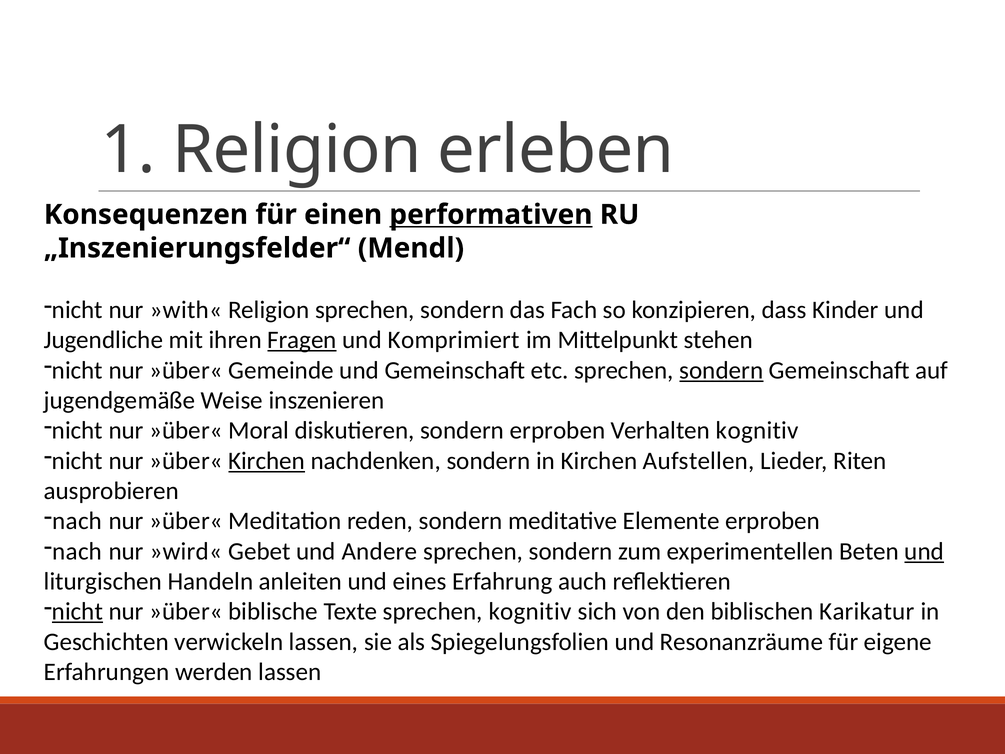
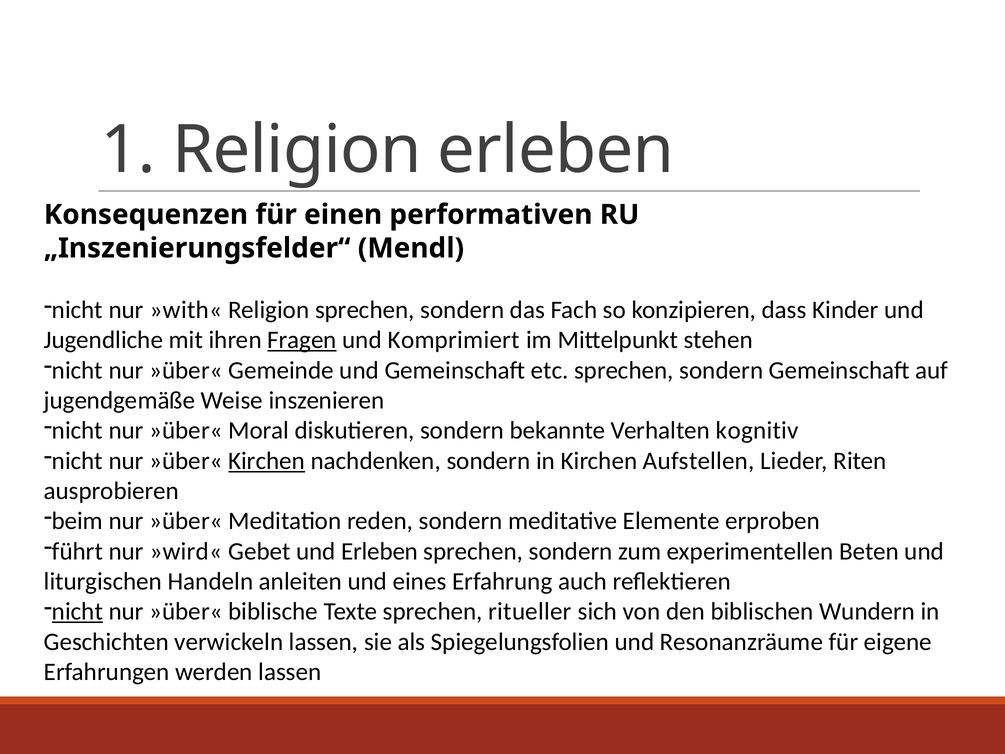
performativen underline: present -> none
sondern at (721, 370) underline: present -> none
sondern erproben: erproben -> bekannte
nach at (77, 521): nach -> beim
nach at (77, 551): nach -> führt
und Andere: Andere -> Erleben
und at (924, 551) underline: present -> none
sprechen kognitiv: kognitiv -> ritueller
Karikatur: Karikatur -> Wundern
